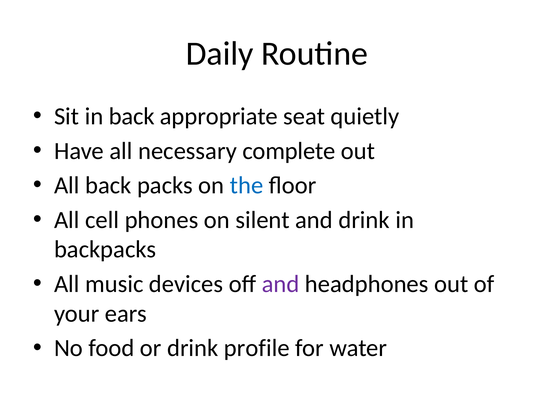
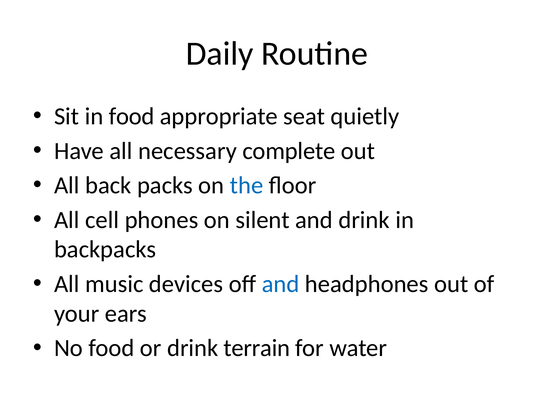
in back: back -> food
and at (281, 284) colour: purple -> blue
profile: profile -> terrain
